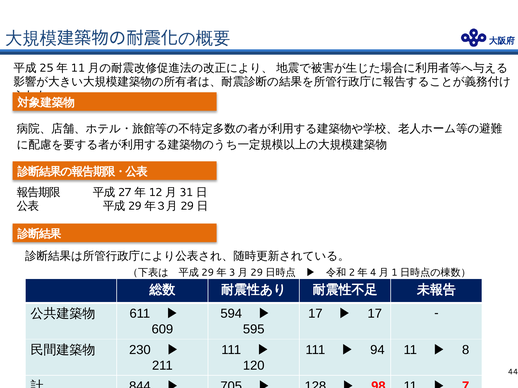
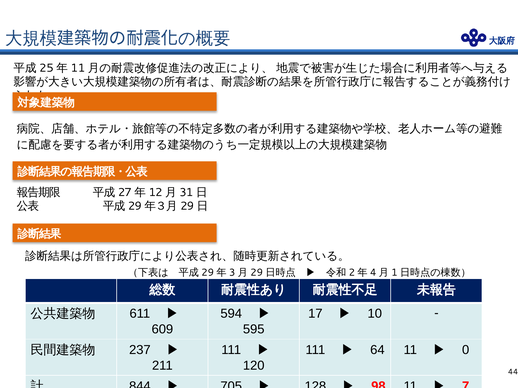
17 at (375, 314): 17 -> 10
94: 94 -> 64
8: 8 -> 0
230: 230 -> 237
